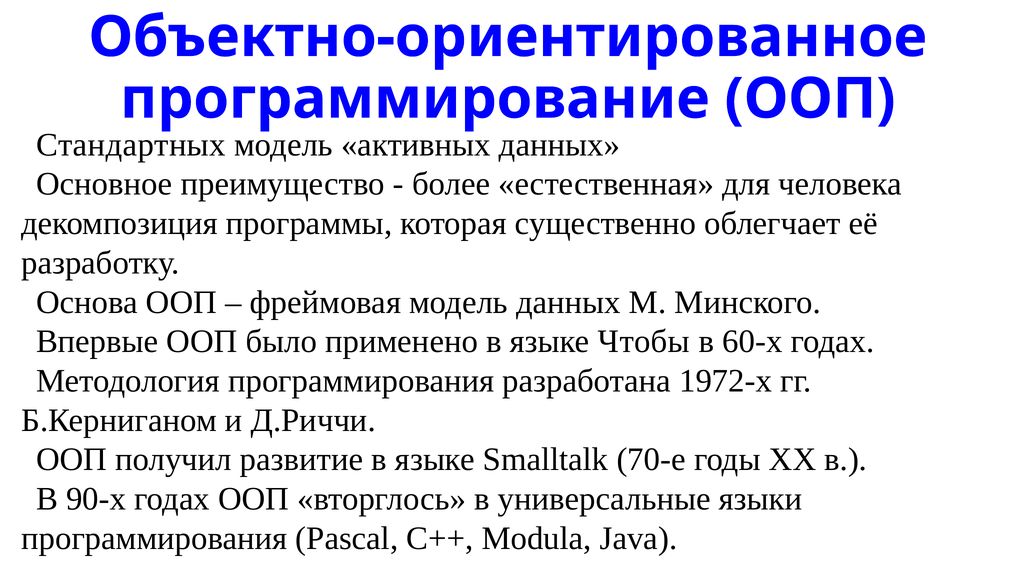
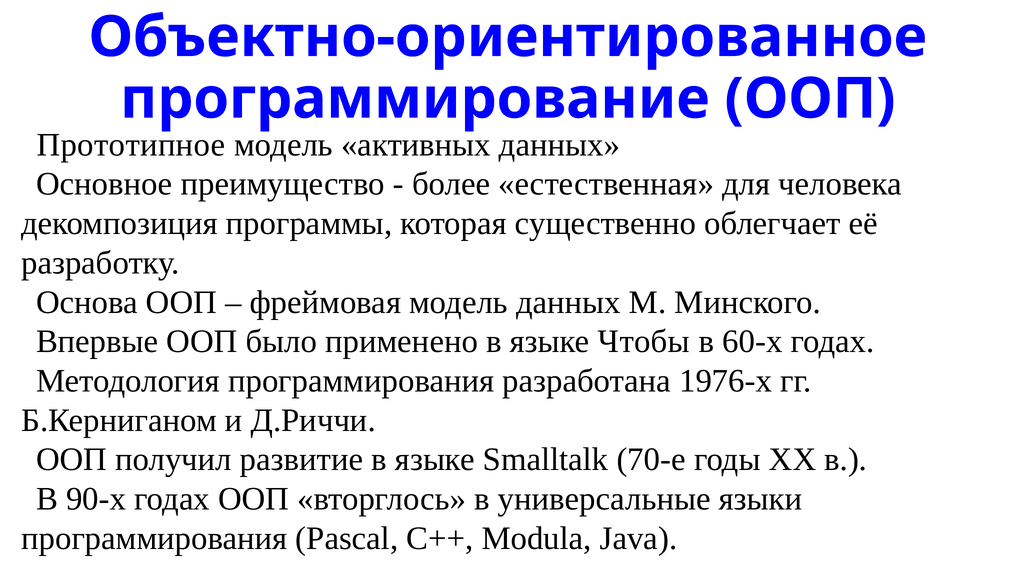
Стандартных: Стандартных -> Прототипное
1972-х: 1972-х -> 1976-х
